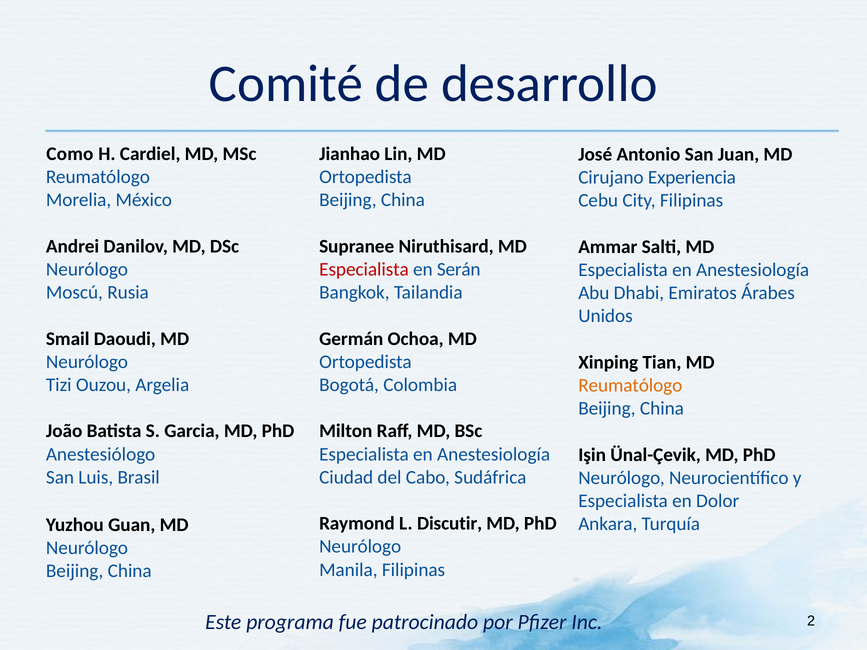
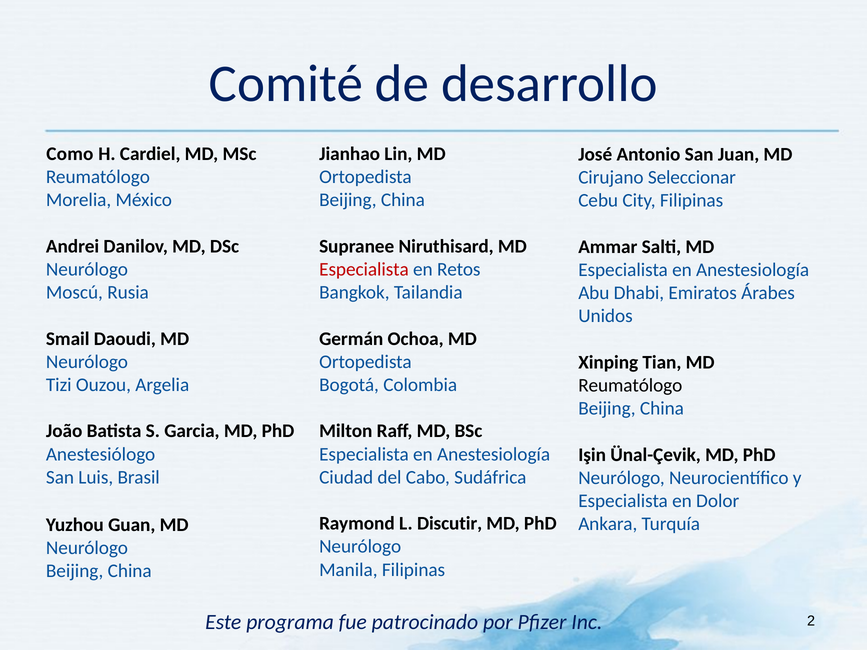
Experiencia: Experiencia -> Seleccionar
Serán: Serán -> Retos
Reumatólogo at (630, 386) colour: orange -> black
